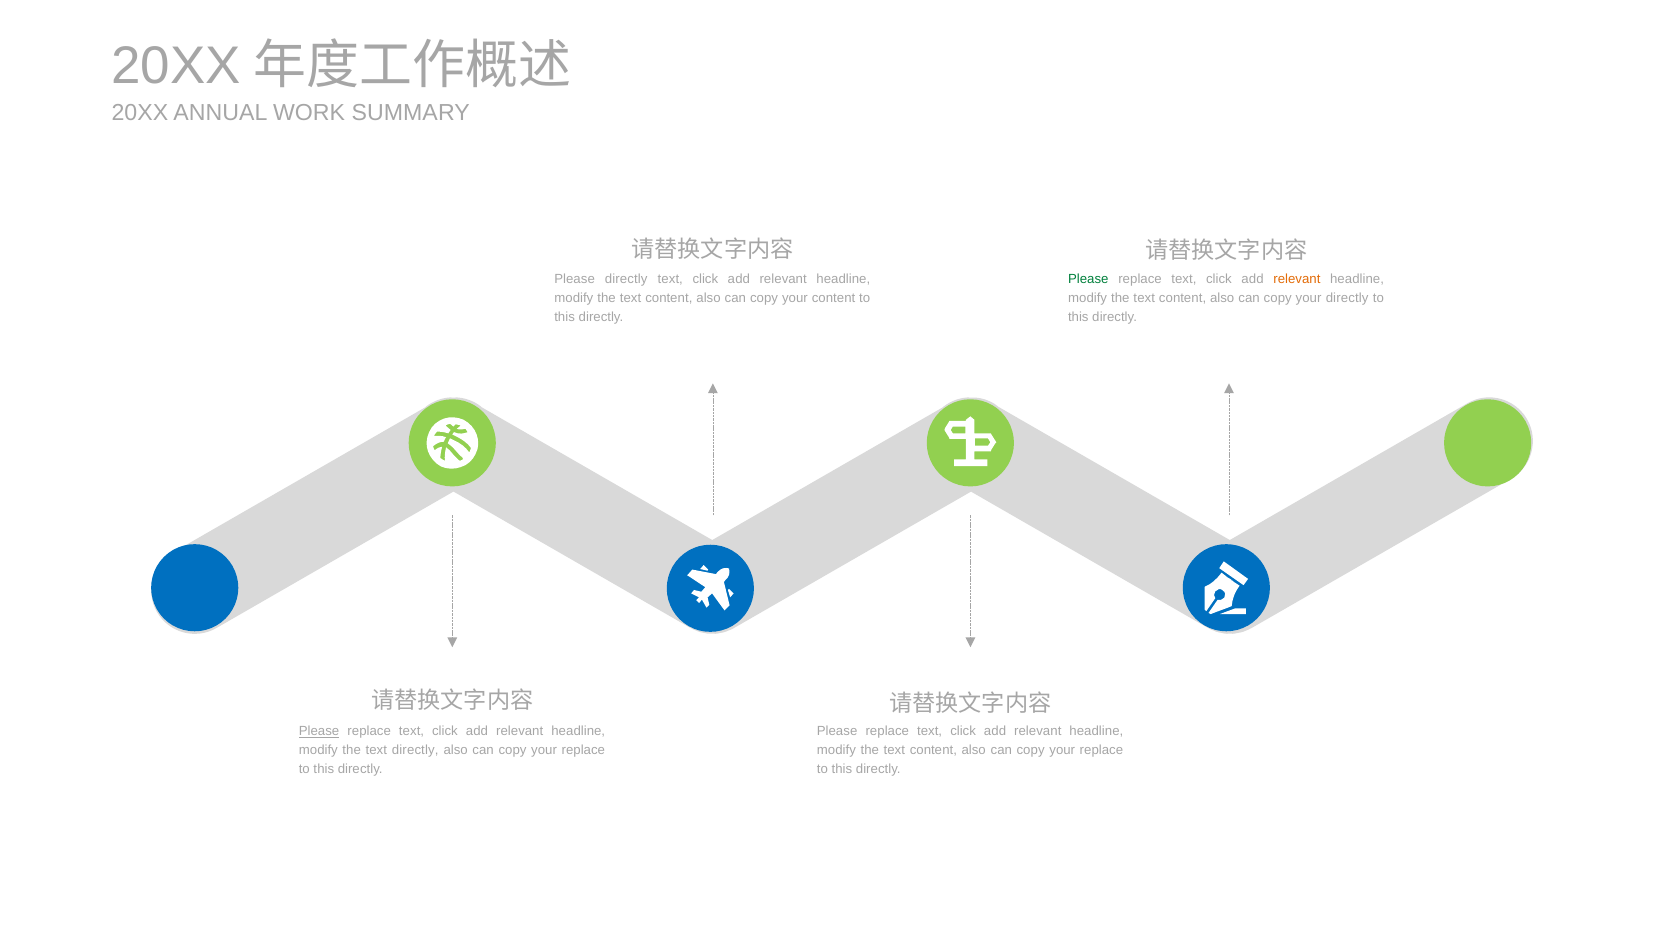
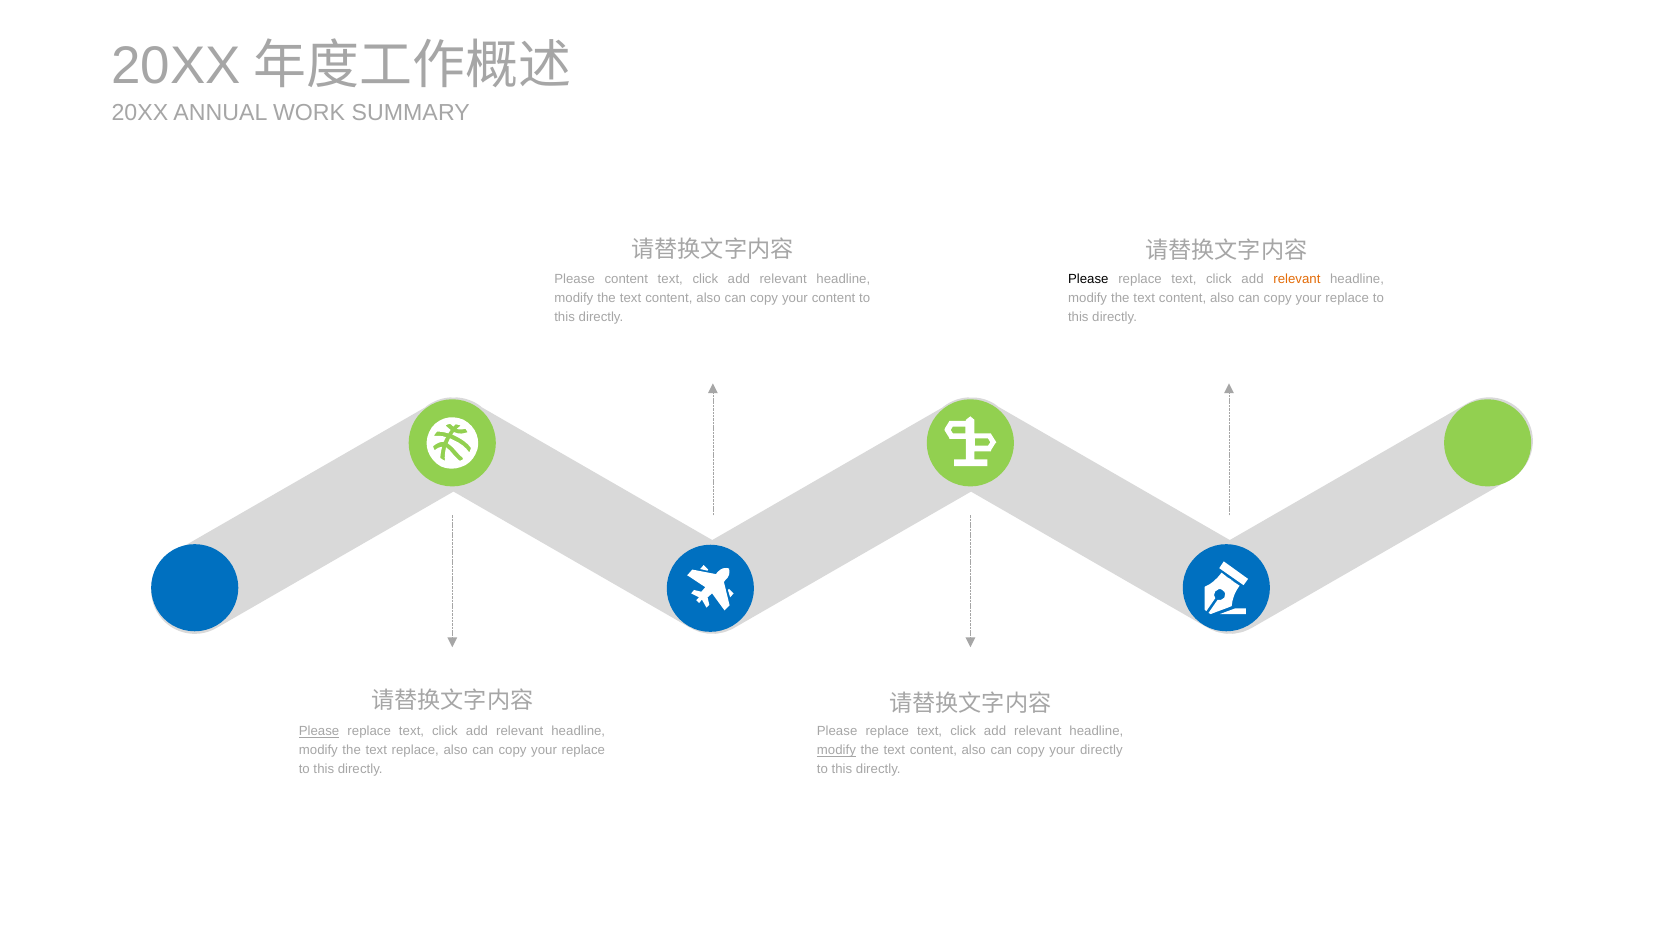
Please directly: directly -> content
Please at (1088, 279) colour: green -> black
directly at (1347, 298): directly -> replace
text directly: directly -> replace
modify at (836, 750) underline: none -> present
replace at (1101, 750): replace -> directly
